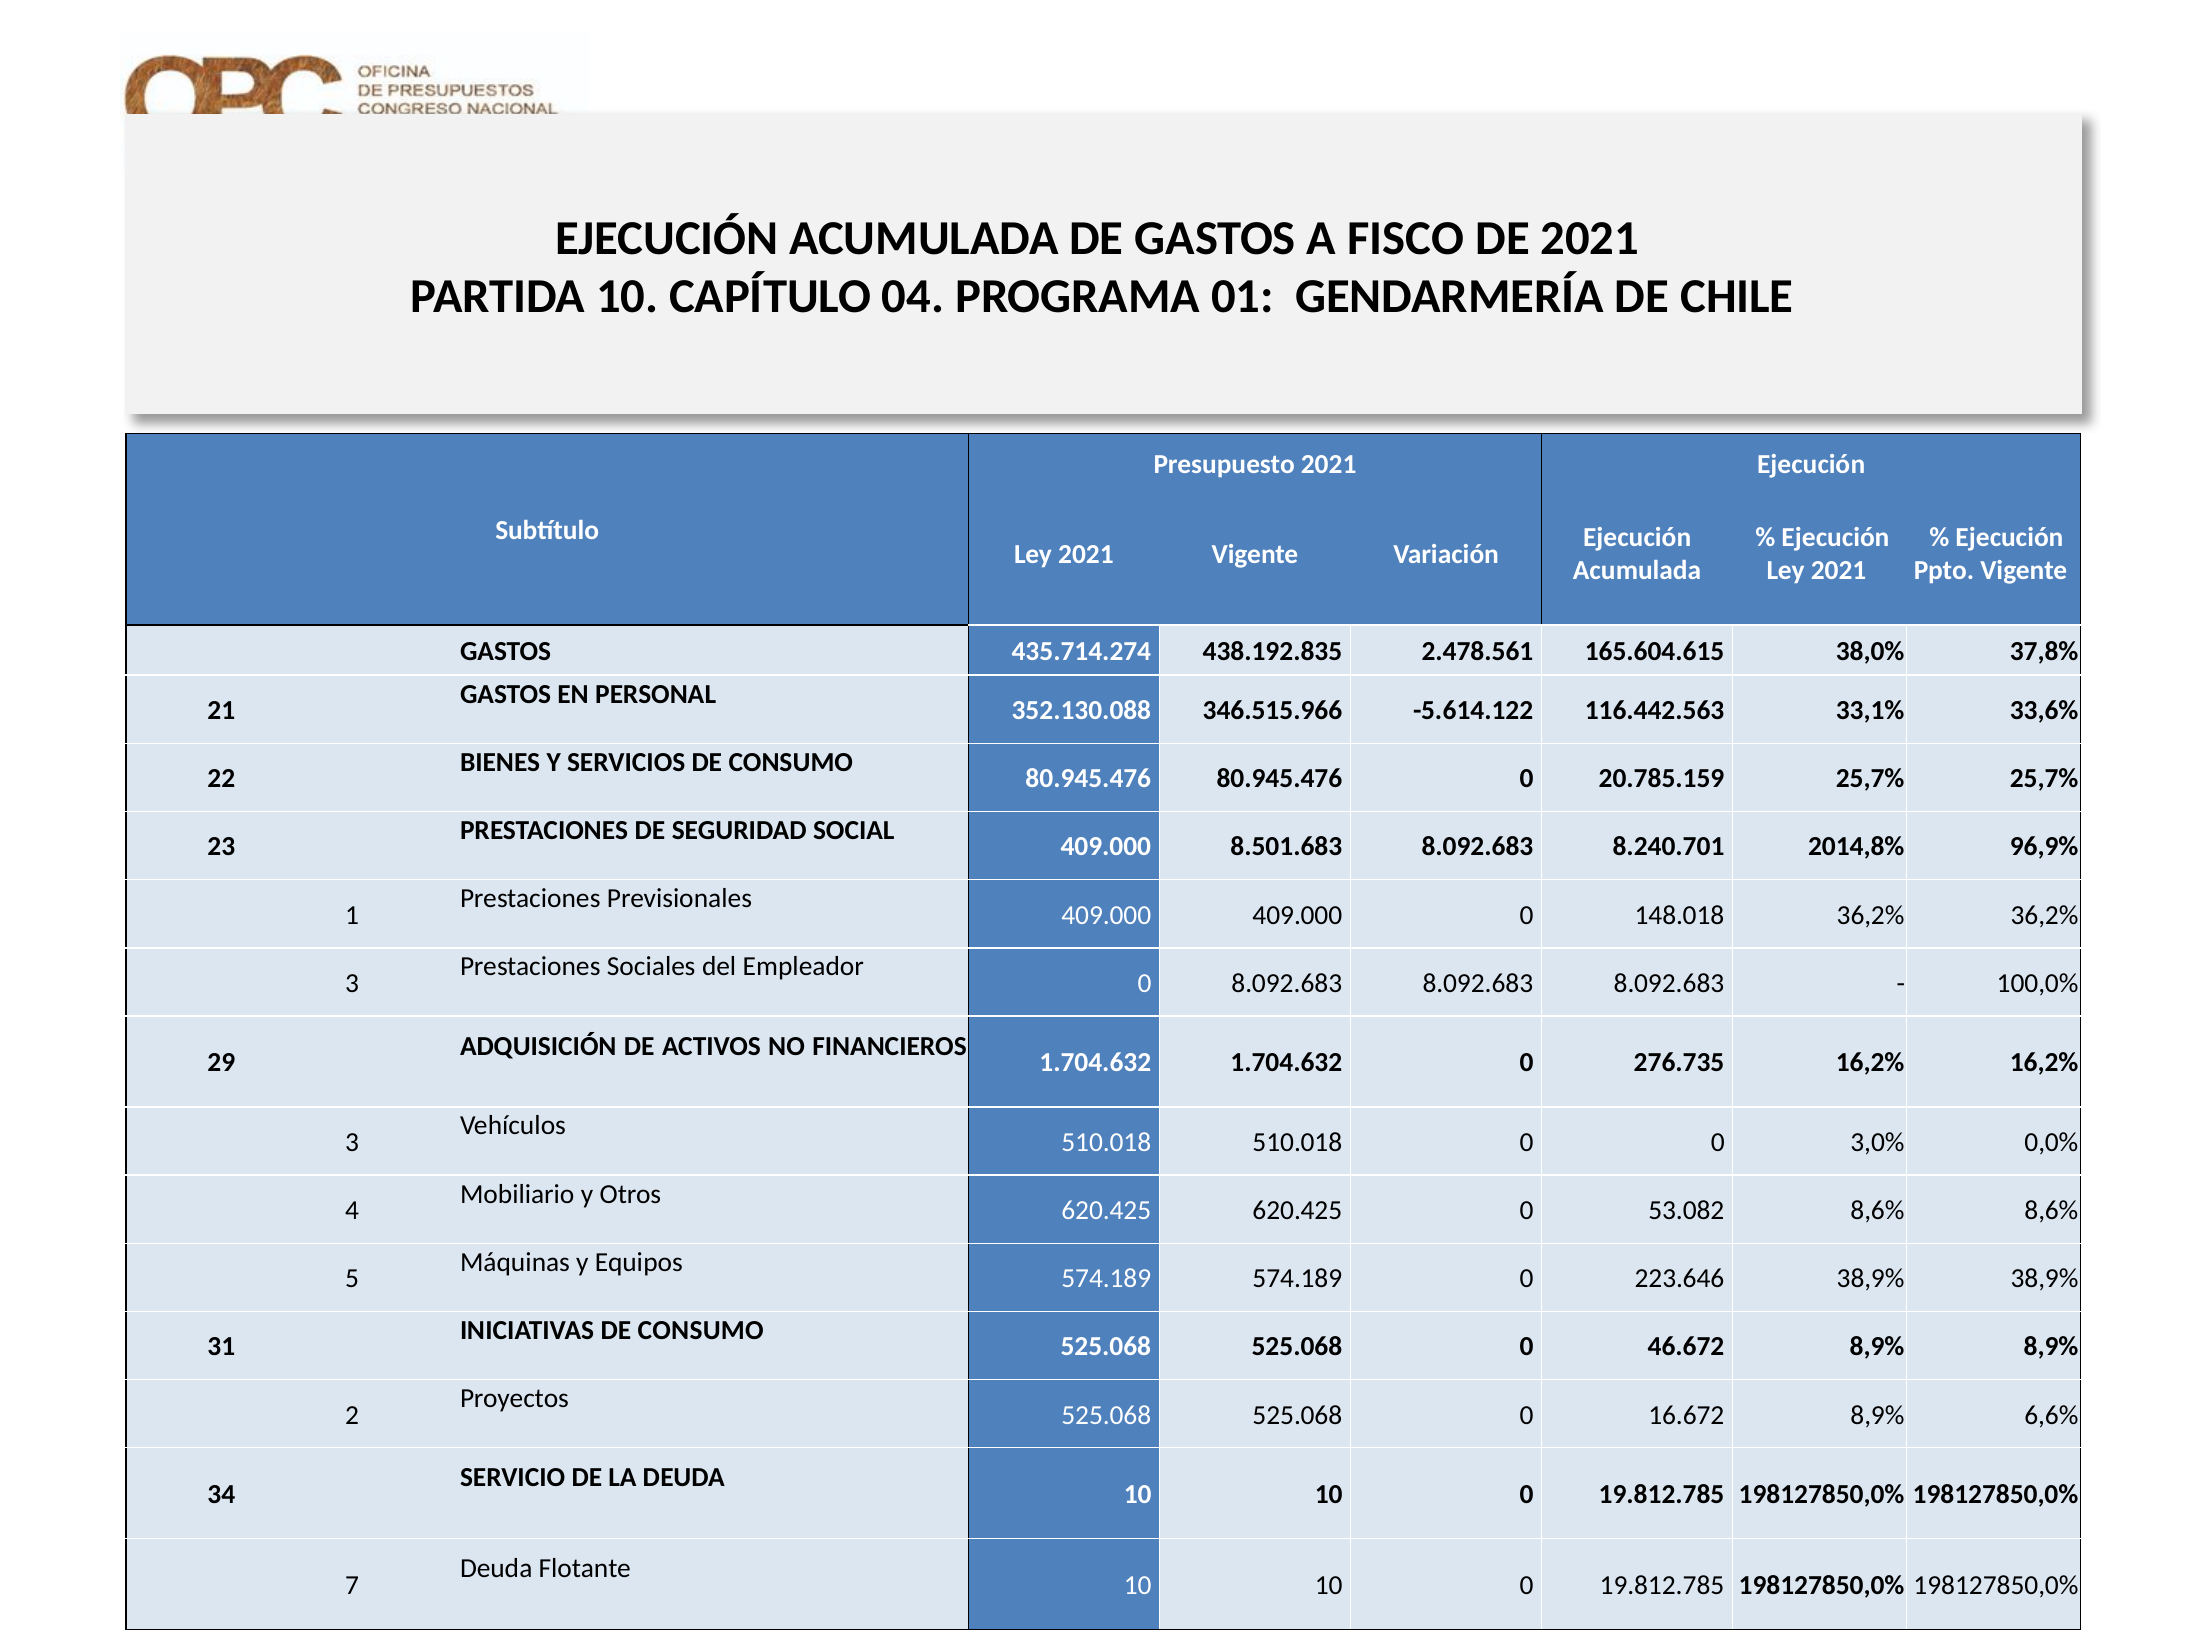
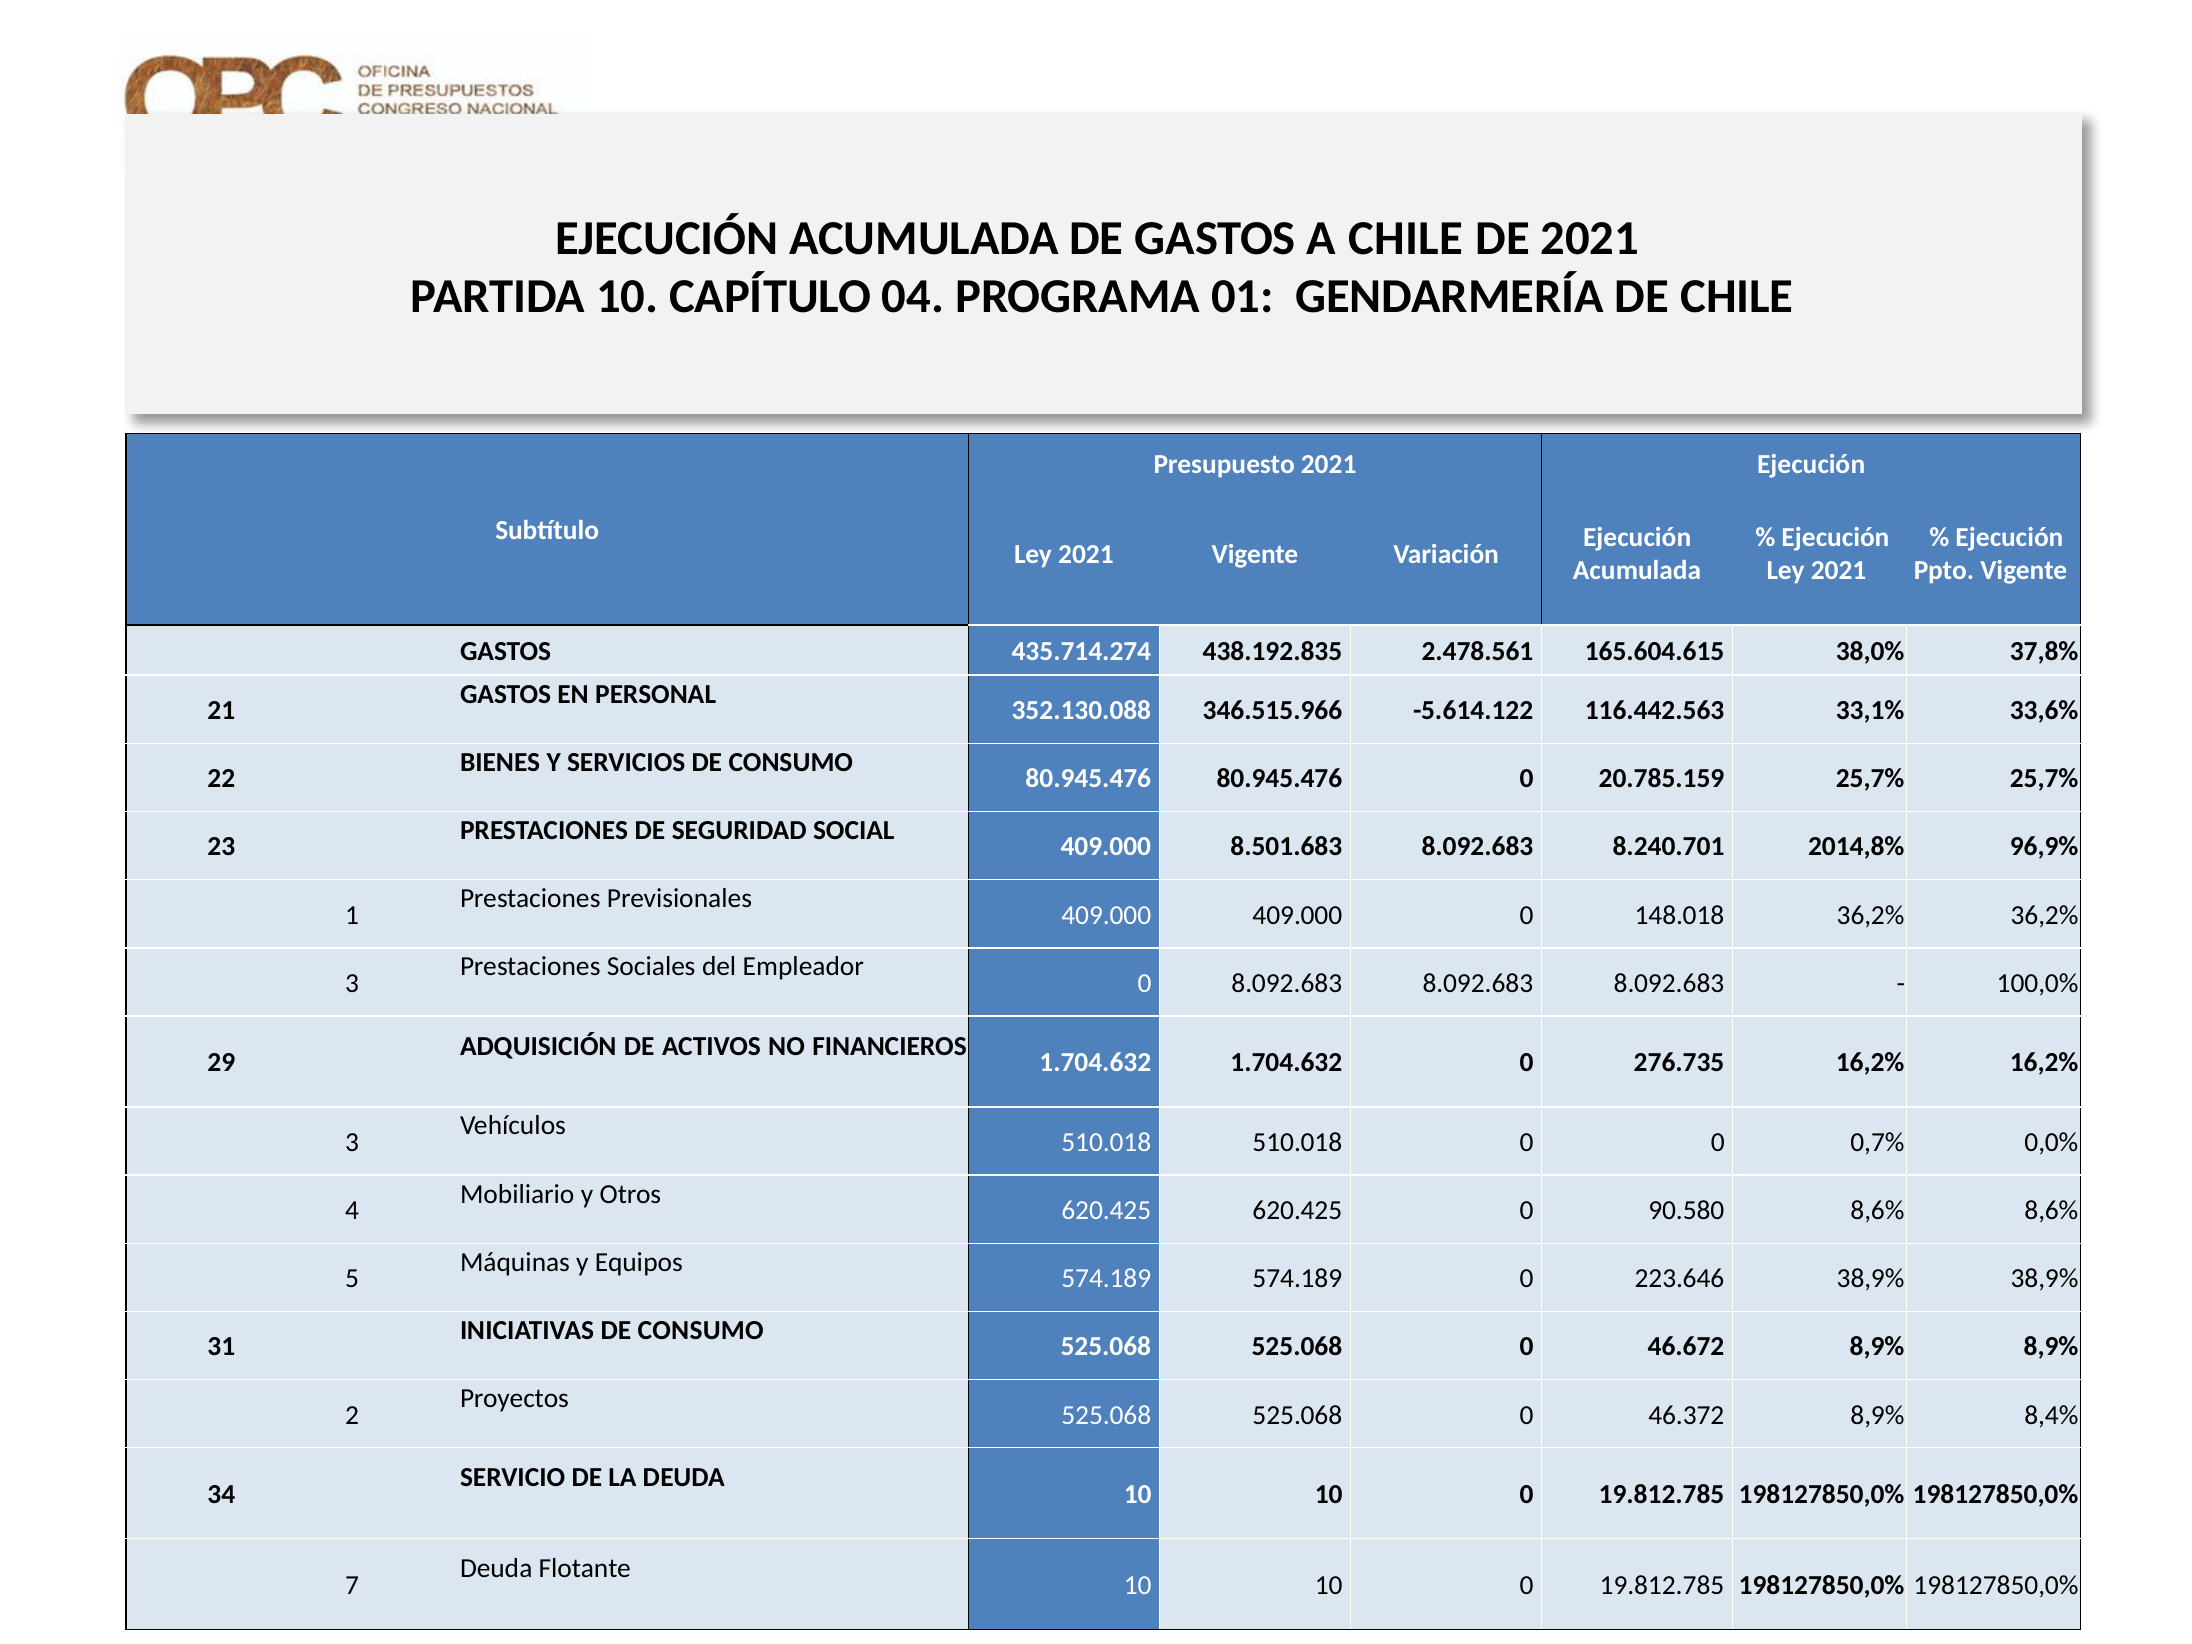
A FISCO: FISCO -> CHILE
3,0%: 3,0% -> 0,7%
53.082: 53.082 -> 90.580
16.672: 16.672 -> 46.372
6,6%: 6,6% -> 8,4%
